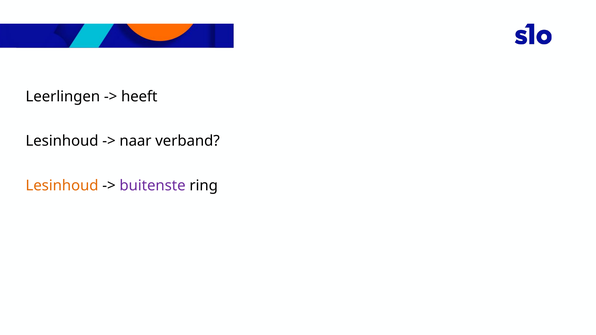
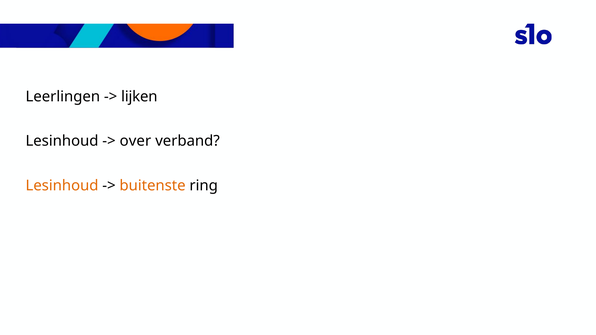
heeft: heeft -> lijken
naar: naar -> over
buitenste colour: purple -> orange
